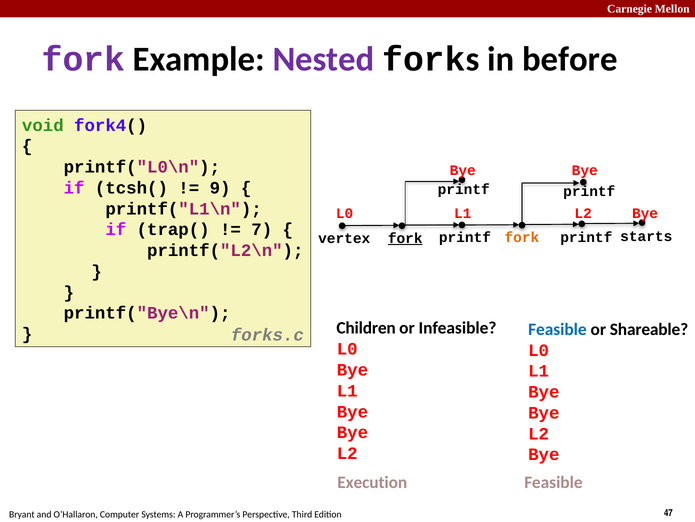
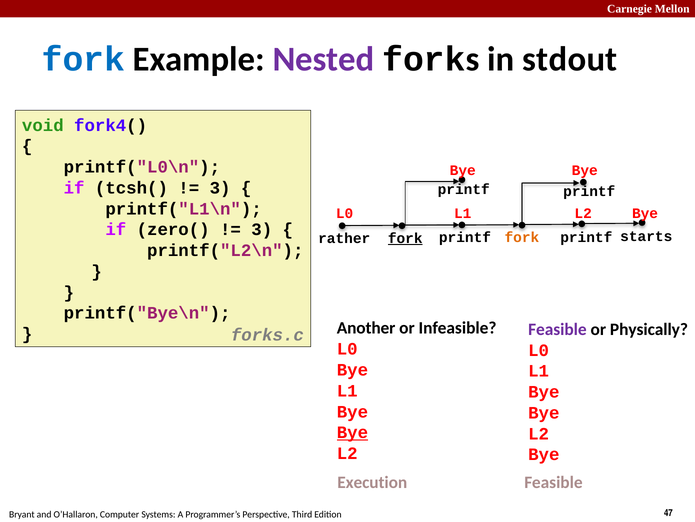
fork at (83, 59) colour: purple -> blue
before: before -> stdout
9 at (220, 188): 9 -> 3
trap(: trap( -> zero(
7 at (262, 229): 7 -> 3
vertex: vertex -> rather
Children: Children -> Another
Feasible at (557, 329) colour: blue -> purple
Shareable: Shareable -> Physically
Bye at (352, 432) underline: none -> present
